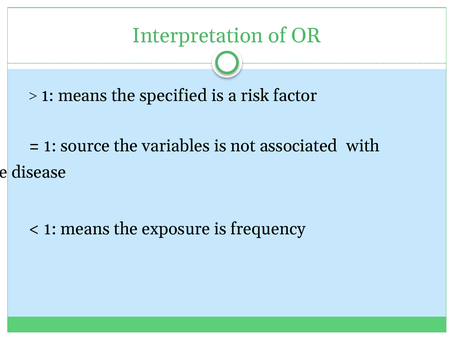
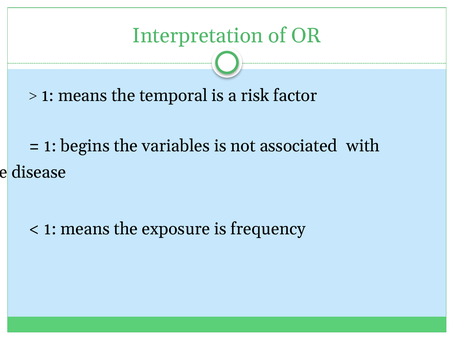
specified: specified -> temporal
source: source -> begins
